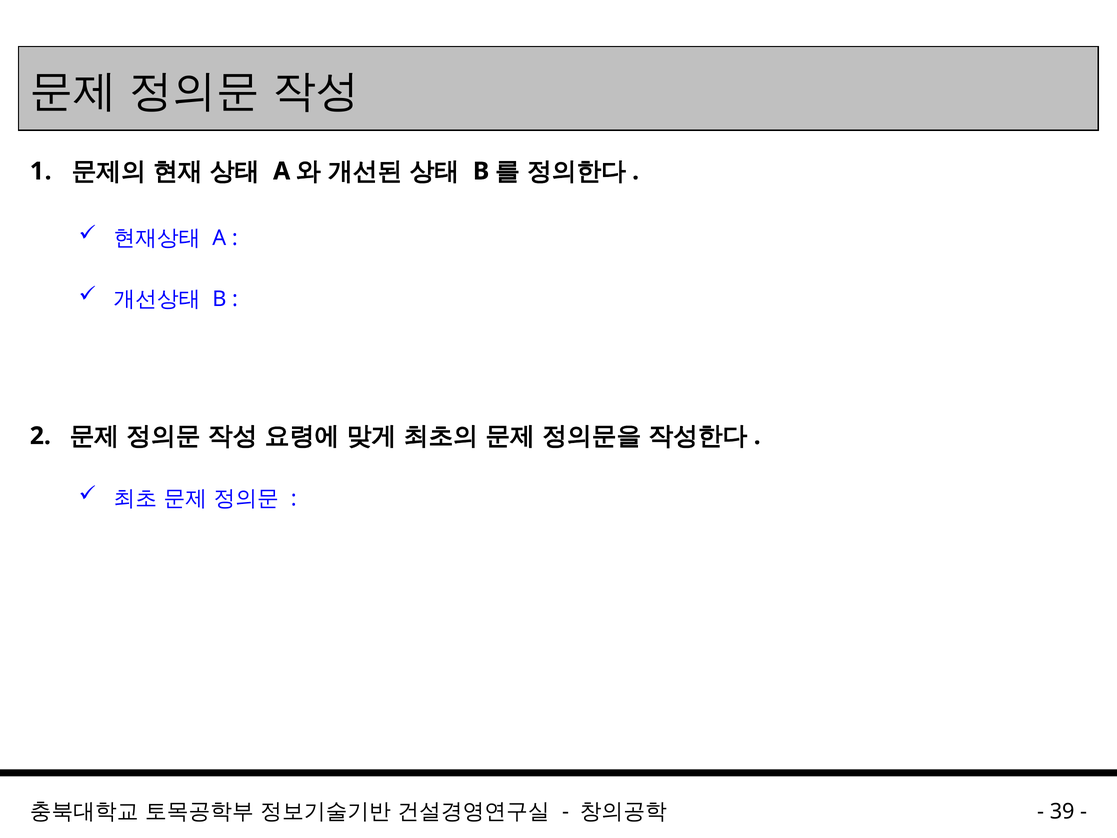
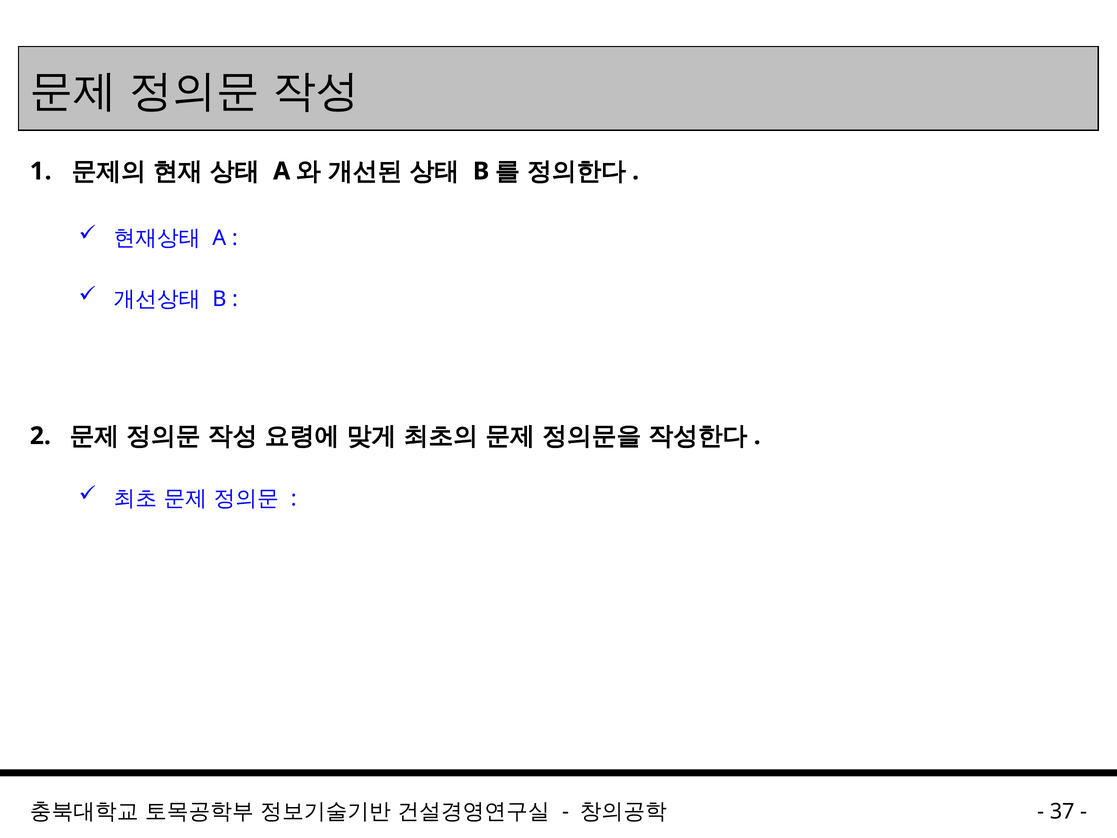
39: 39 -> 37
